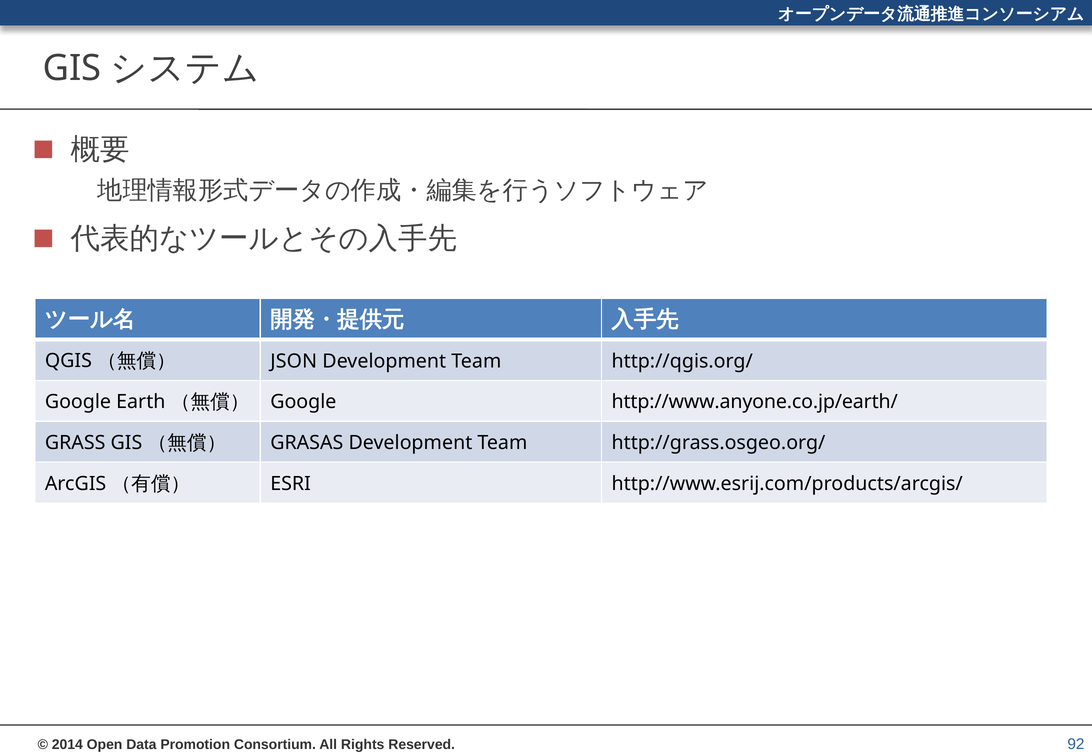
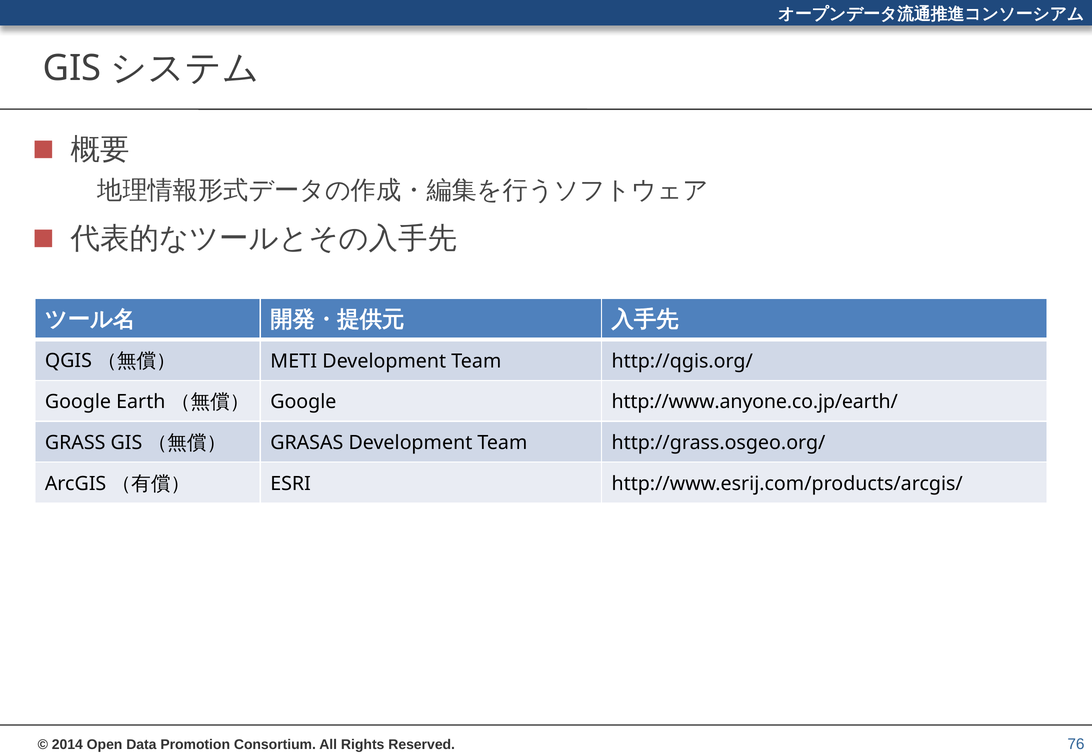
JSON: JSON -> METI
92: 92 -> 76
